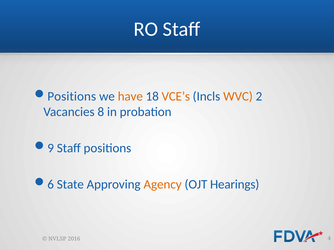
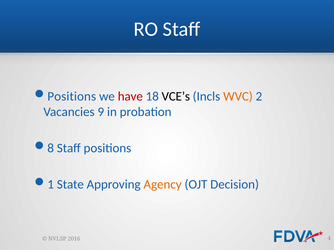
have colour: orange -> red
VCE’s colour: orange -> black
8: 8 -> 9
9: 9 -> 8
6: 6 -> 1
Hearings: Hearings -> Decision
